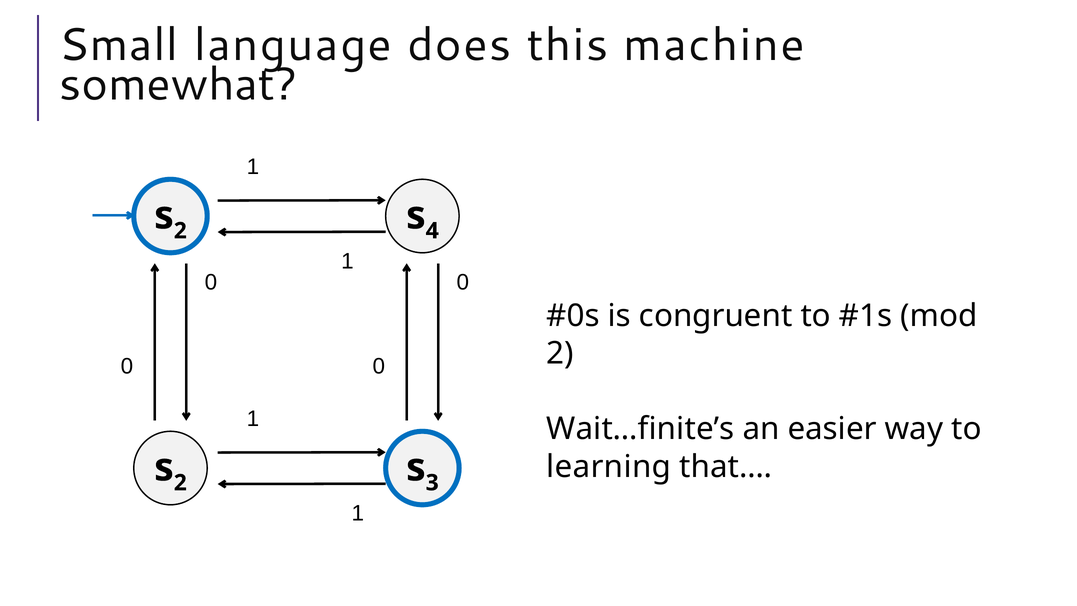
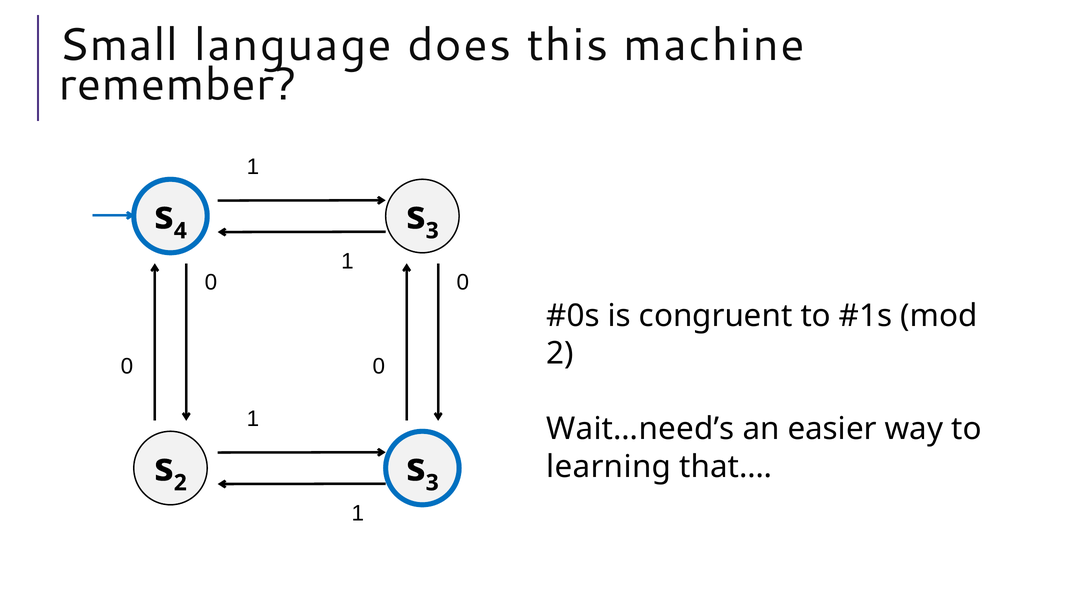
somewhat: somewhat -> remember
2 at (180, 231): 2 -> 4
4 at (432, 231): 4 -> 3
Wait…finite’s: Wait…finite’s -> Wait…need’s
